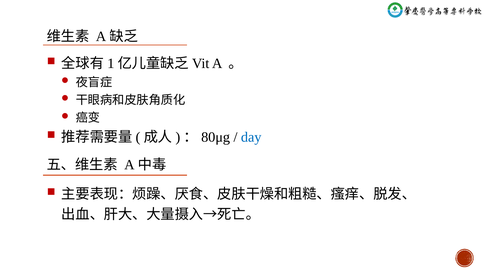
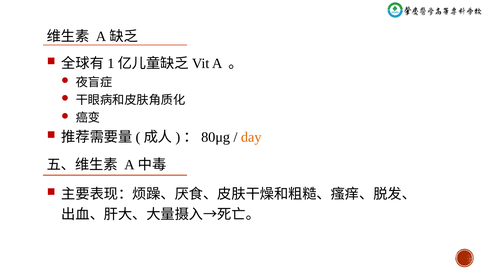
day colour: blue -> orange
